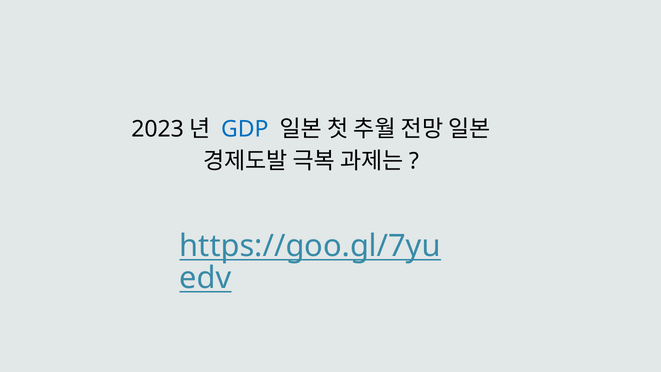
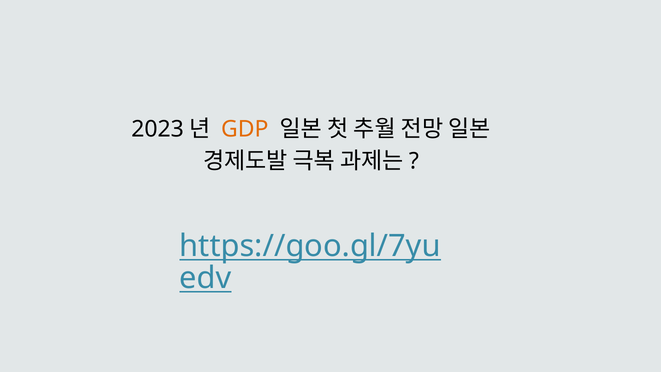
GDP colour: blue -> orange
